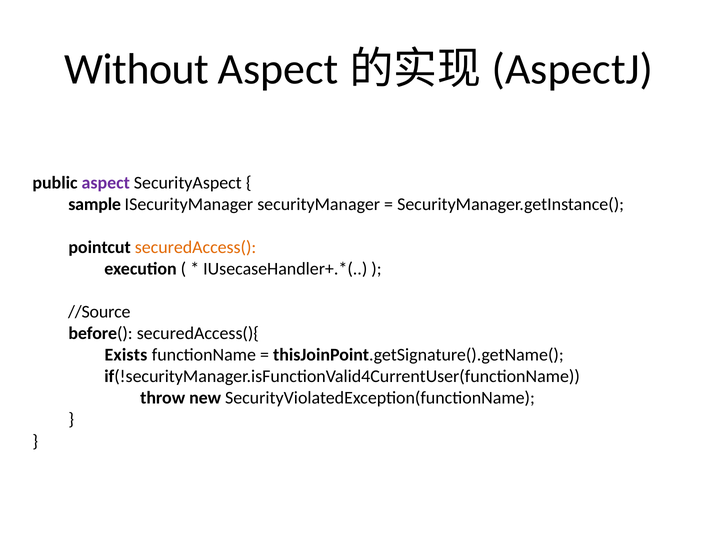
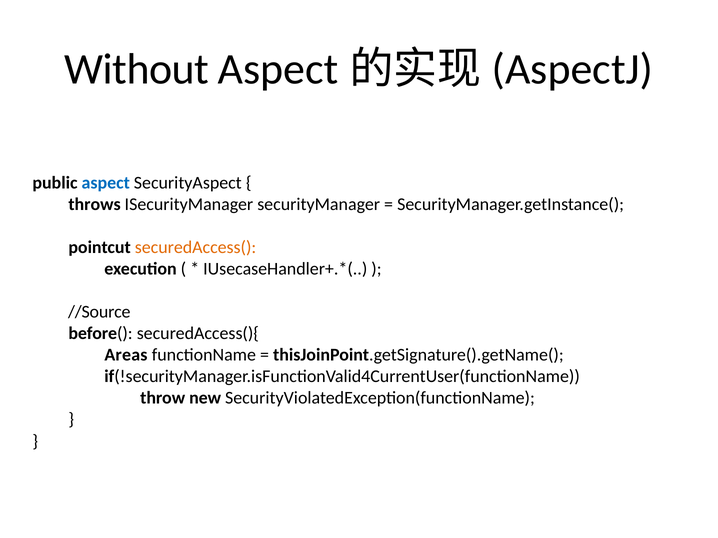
aspect at (106, 183) colour: purple -> blue
sample: sample -> throws
Exists: Exists -> Areas
